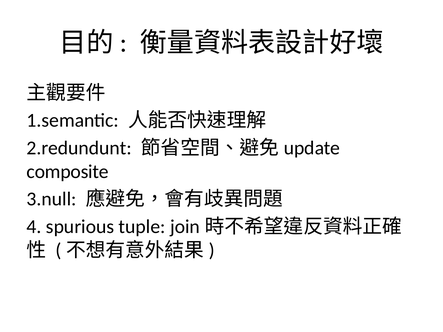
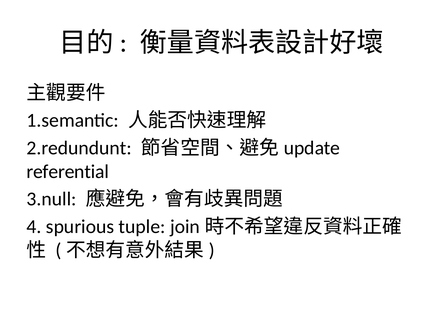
composite: composite -> referential
